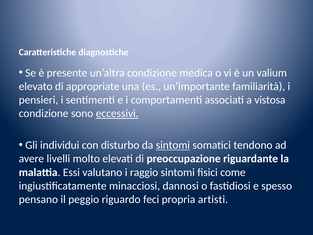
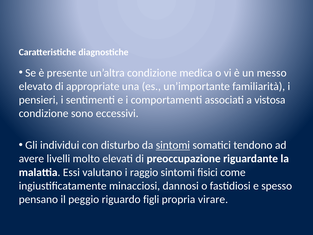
valium: valium -> messo
eccessivi underline: present -> none
feci: feci -> figli
artisti: artisti -> virare
